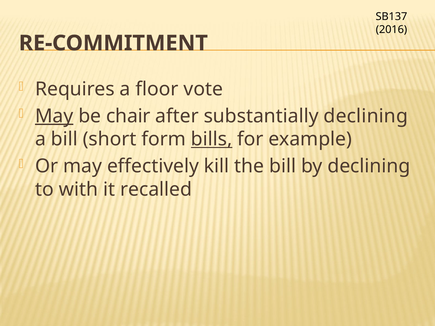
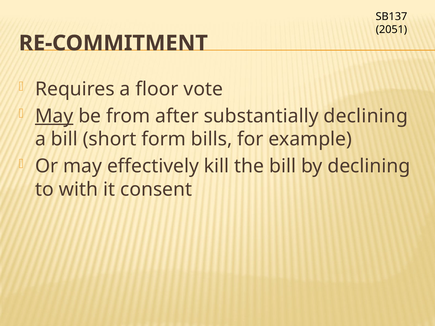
2016: 2016 -> 2051
chair: chair -> from
bills underline: present -> none
recalled: recalled -> consent
